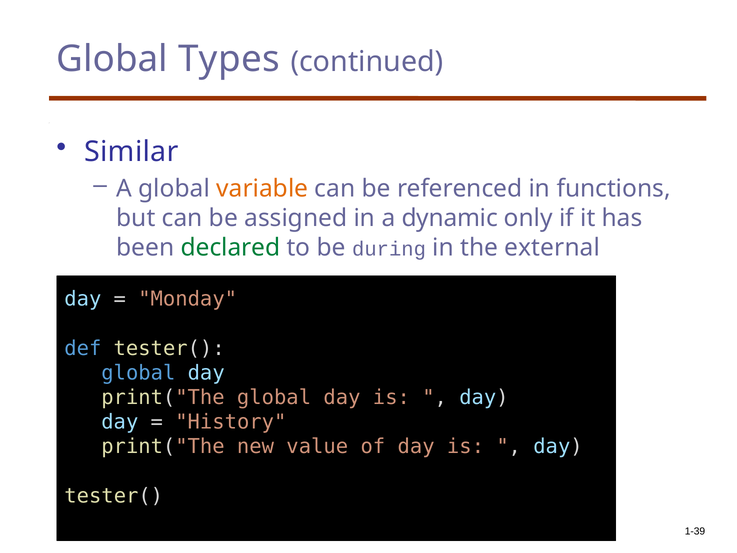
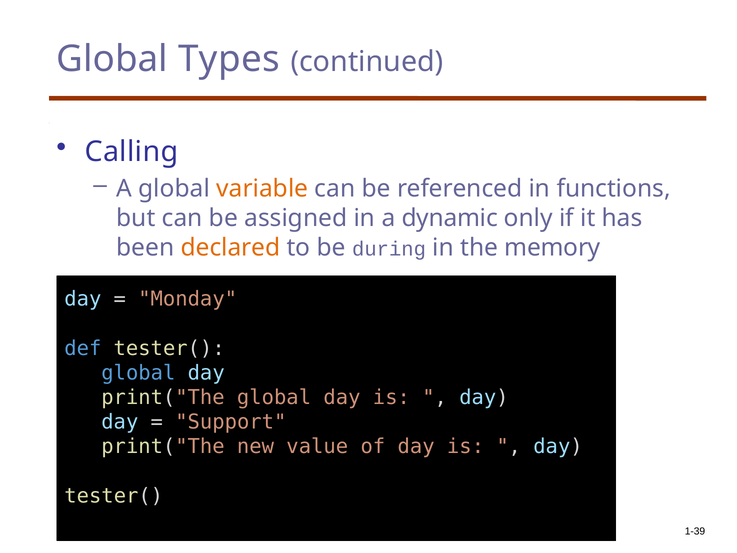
Similar: Similar -> Calling
declared colour: green -> orange
external: external -> memory
History: History -> Support
